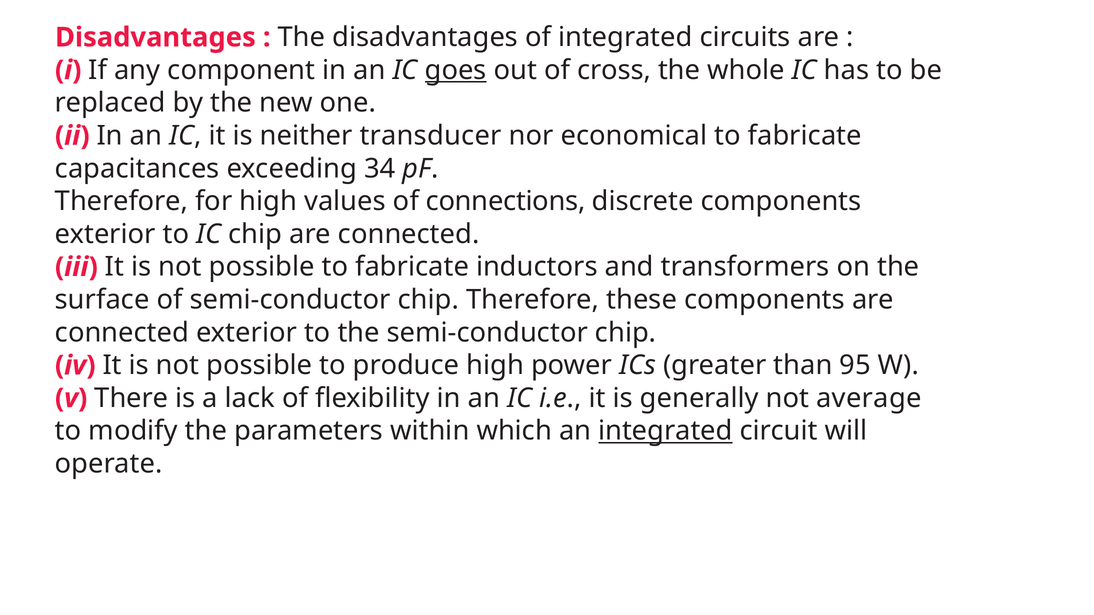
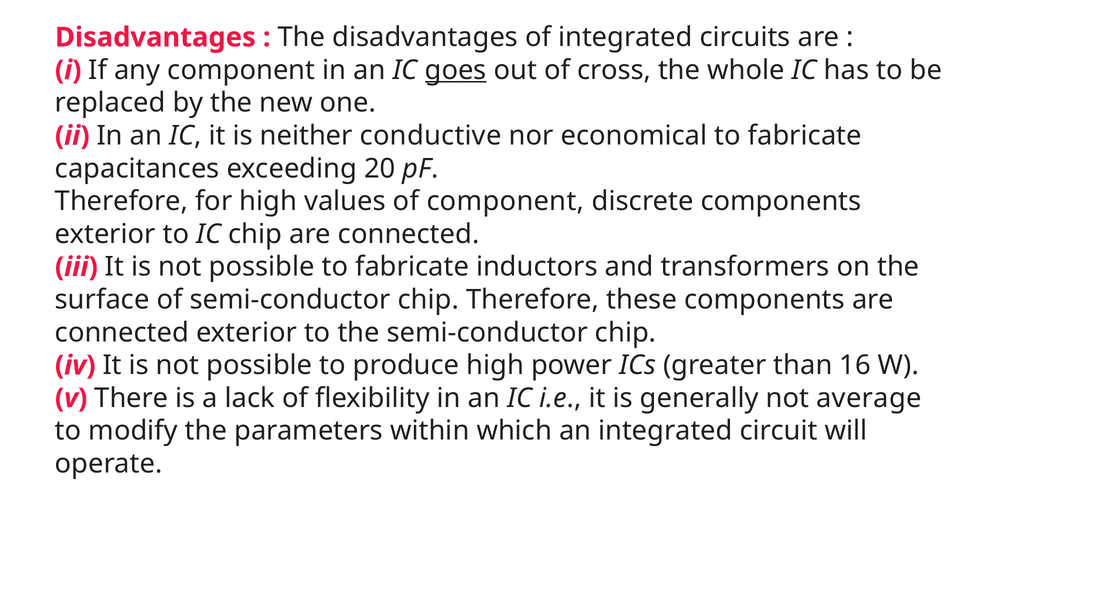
transducer: transducer -> conductive
34: 34 -> 20
of connections: connections -> component
95: 95 -> 16
integrated at (665, 431) underline: present -> none
